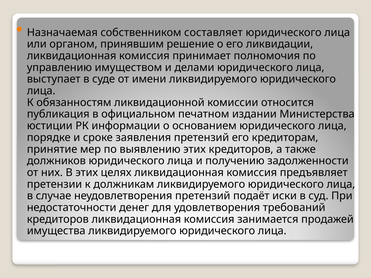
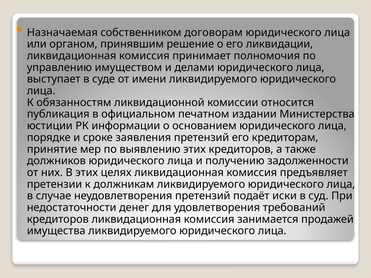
составляет: составляет -> договорам
